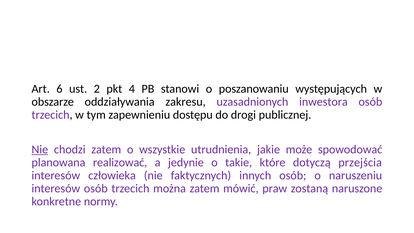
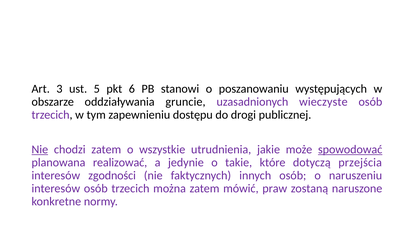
6: 6 -> 3
2: 2 -> 5
4: 4 -> 6
zakresu: zakresu -> gruncie
inwestora: inwestora -> wieczyste
spowodować underline: none -> present
człowieka: człowieka -> zgodności
